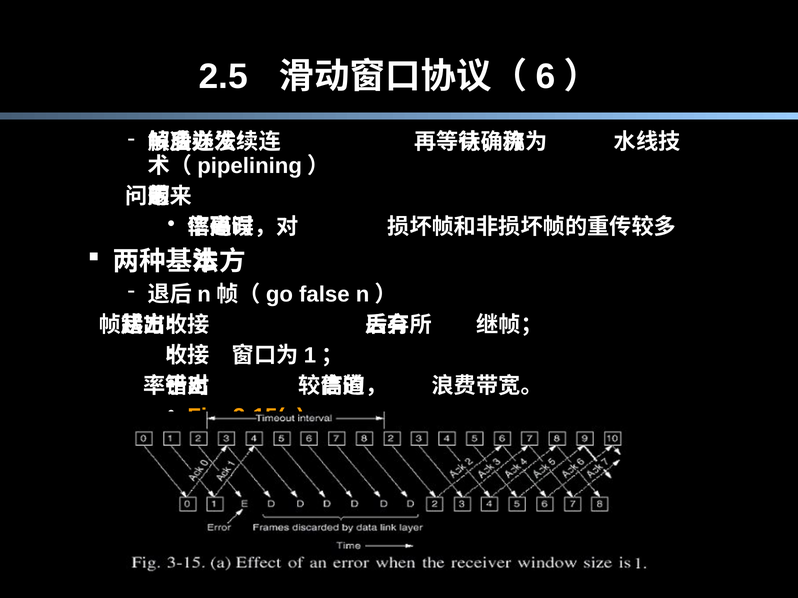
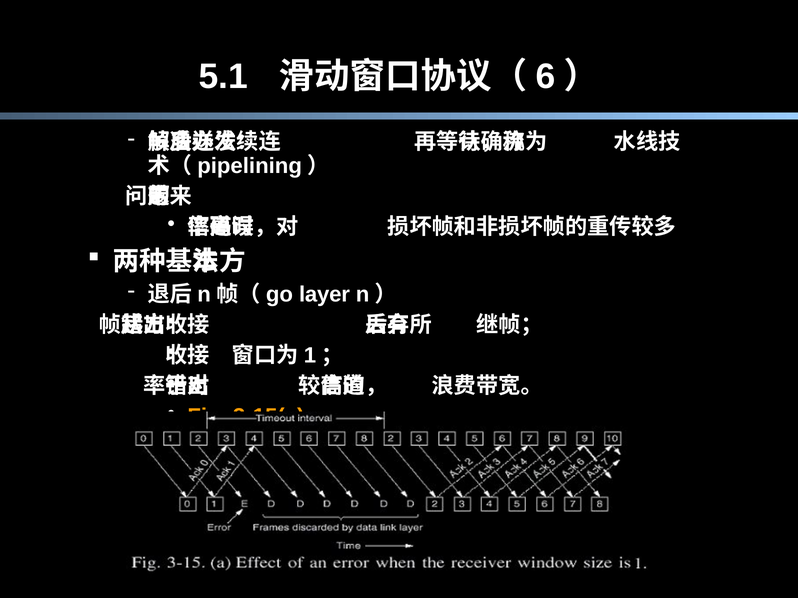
2.5: 2.5 -> 5.1
false: false -> layer
